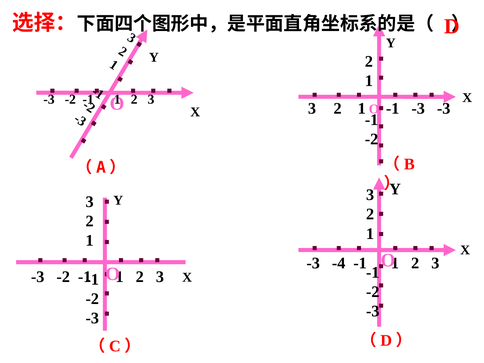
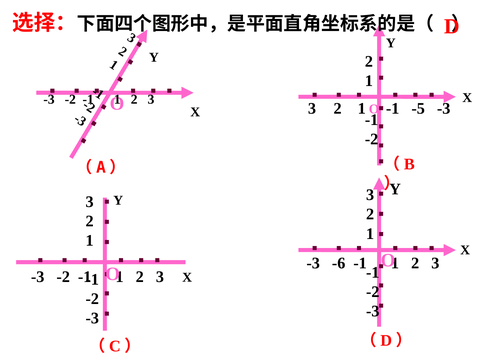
-1 -3: -3 -> -5
-4: -4 -> -6
